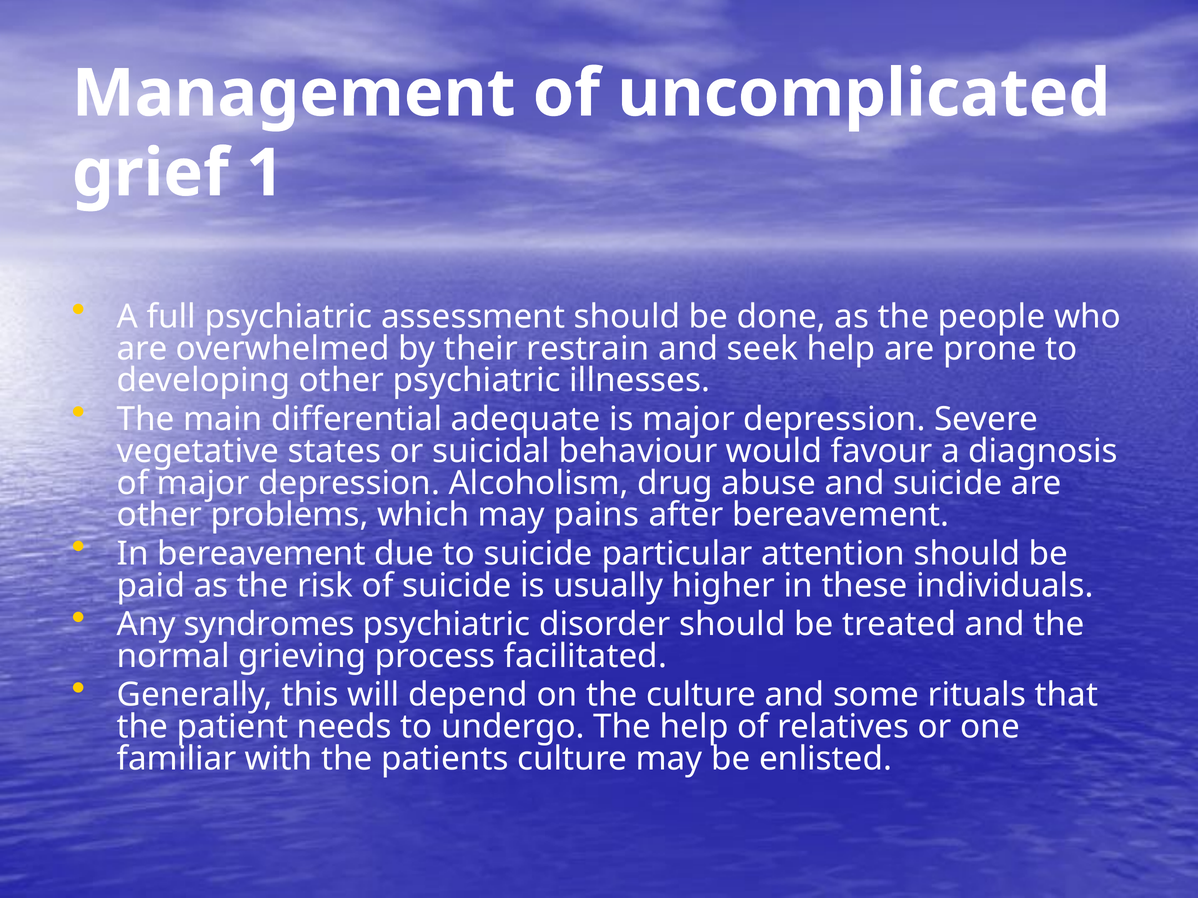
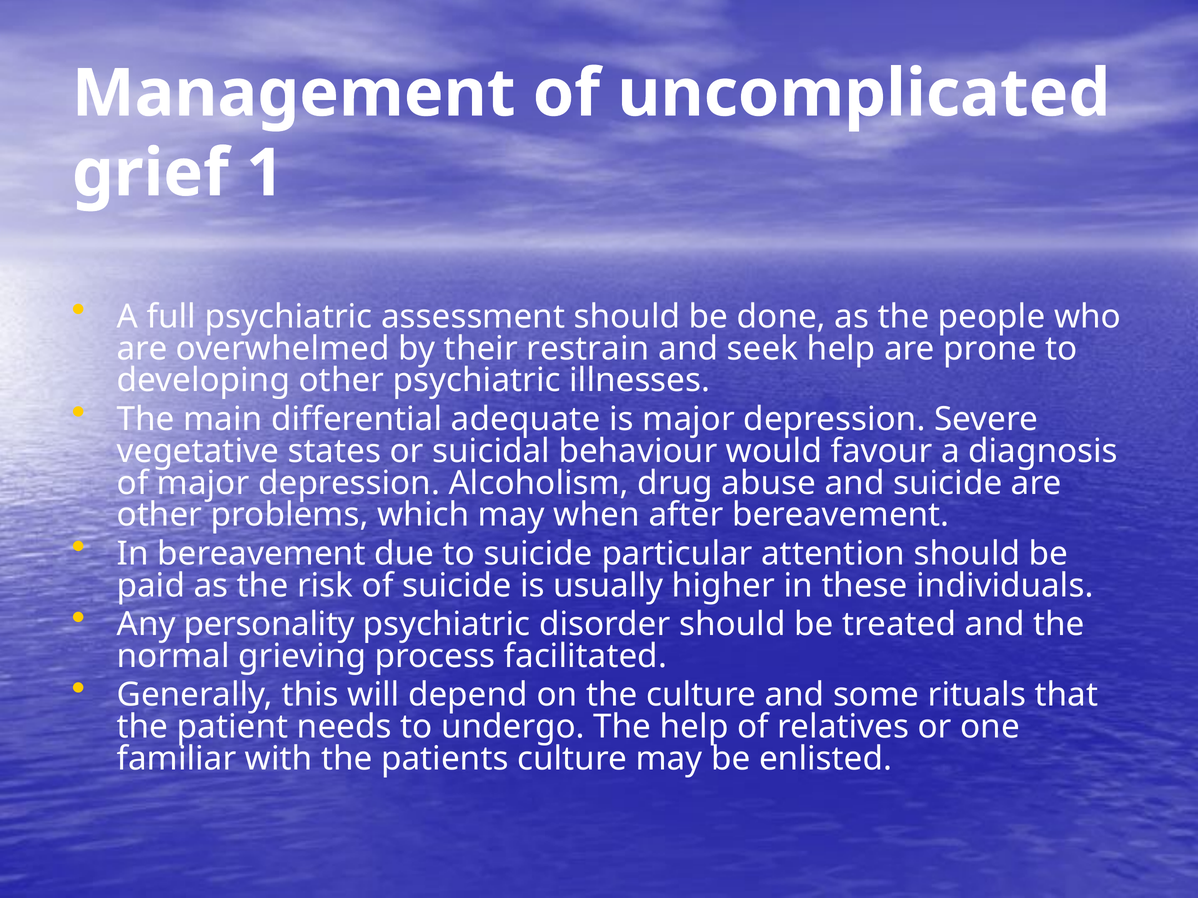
pains: pains -> when
syndromes: syndromes -> personality
